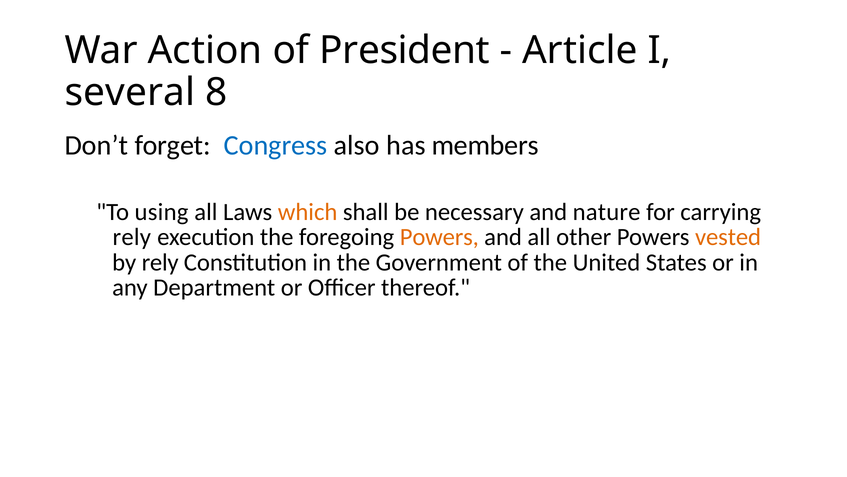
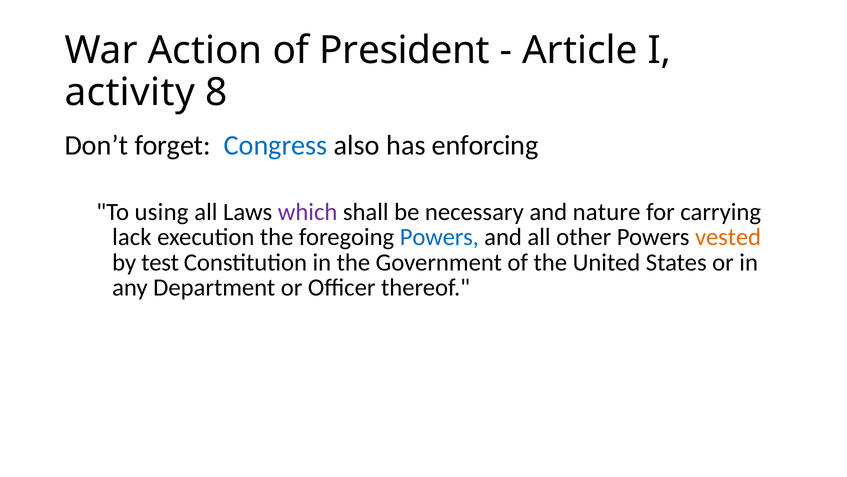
several: several -> activity
members: members -> enforcing
which colour: orange -> purple
rely at (132, 237): rely -> lack
Powers at (439, 237) colour: orange -> blue
by rely: rely -> test
